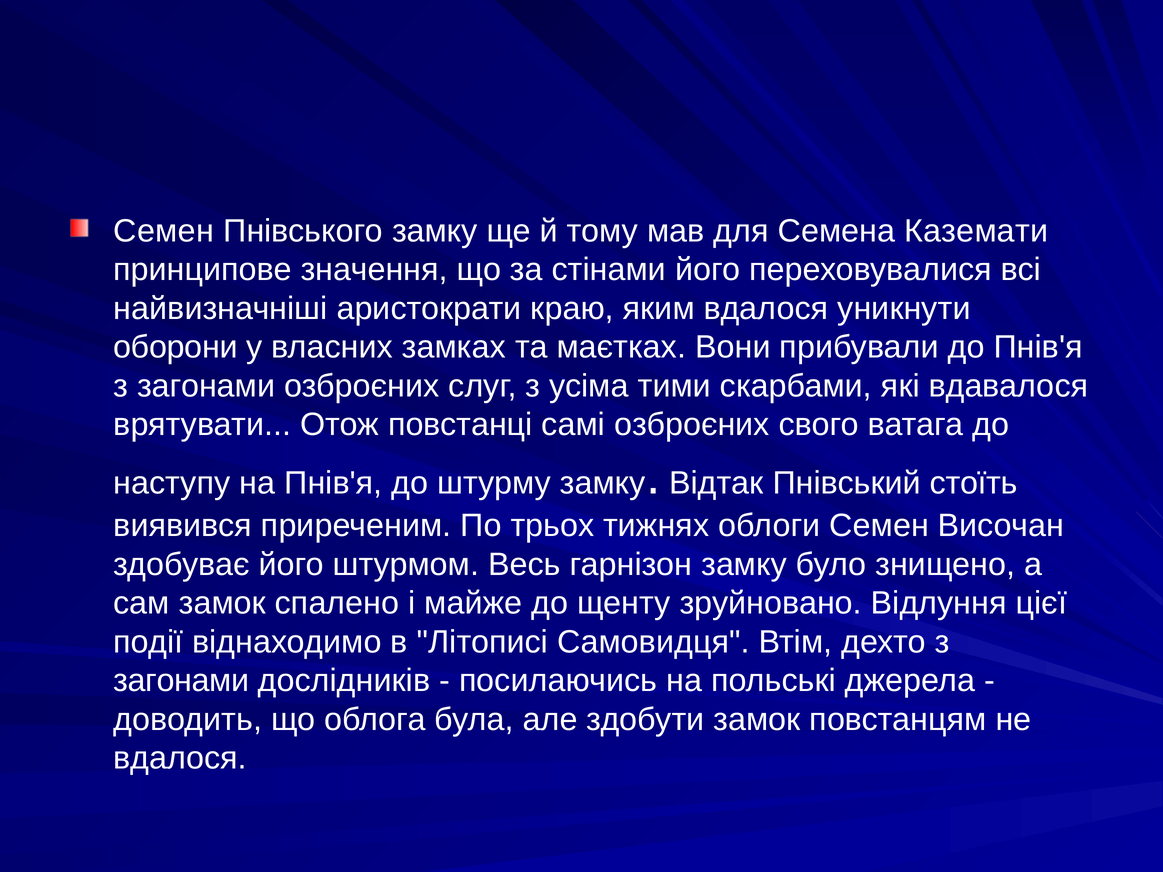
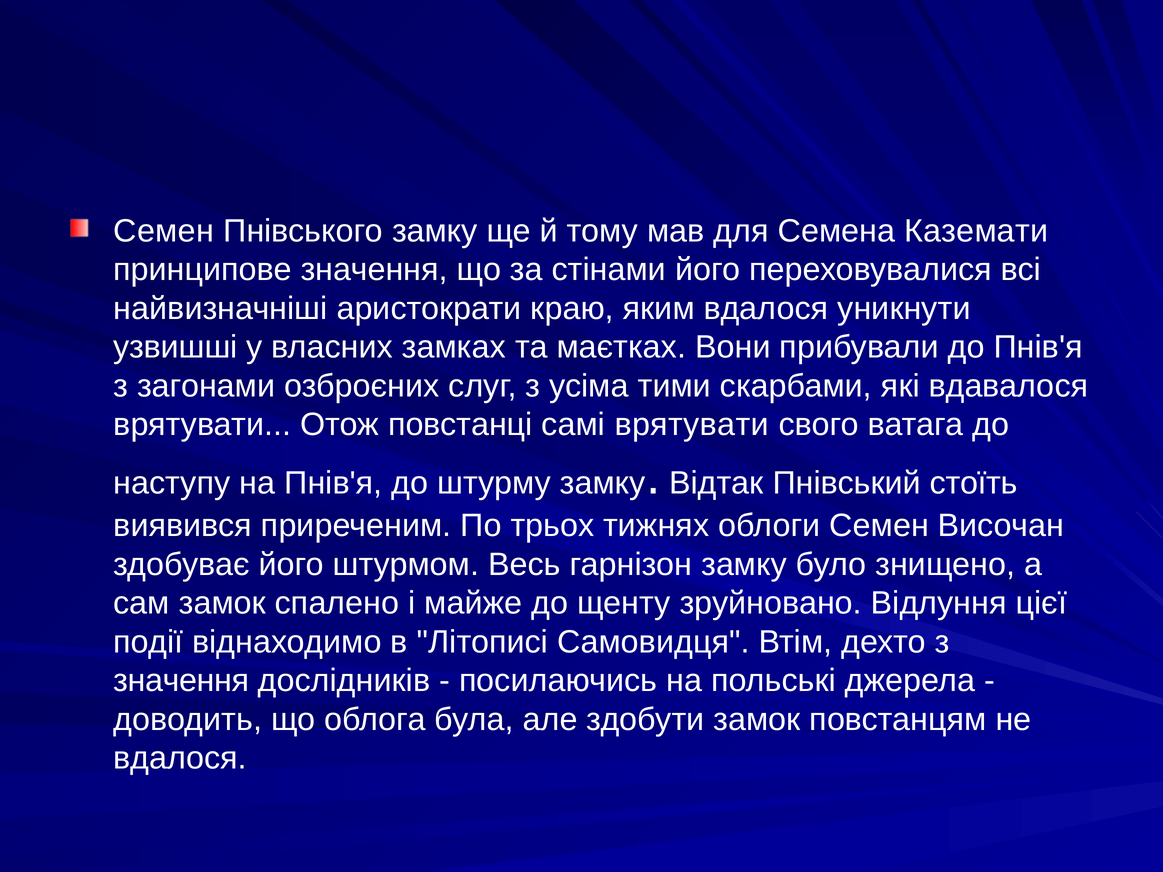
оборони: оборони -> узвишші
самі озброєних: озброєних -> врятувати
загонами at (181, 681): загонами -> значення
